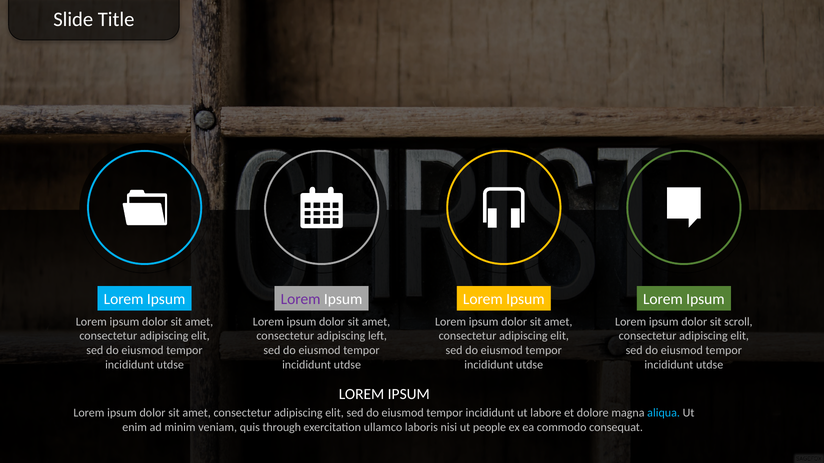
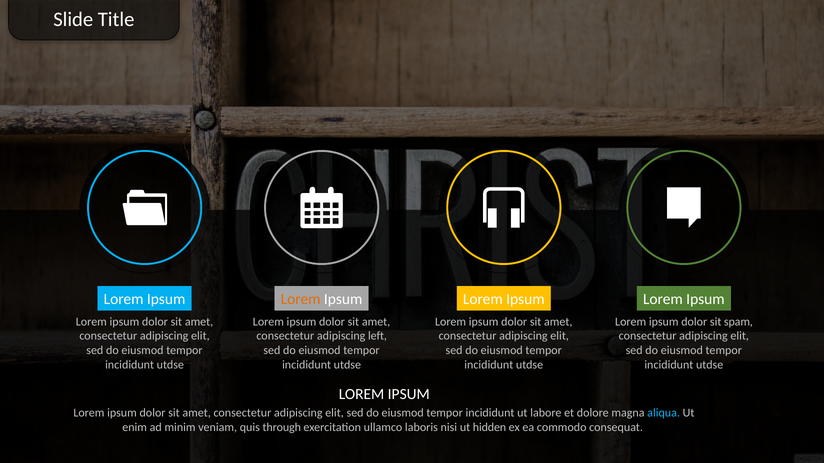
Lorem at (301, 300) colour: purple -> orange
scroll: scroll -> spam
people: people -> hidden
